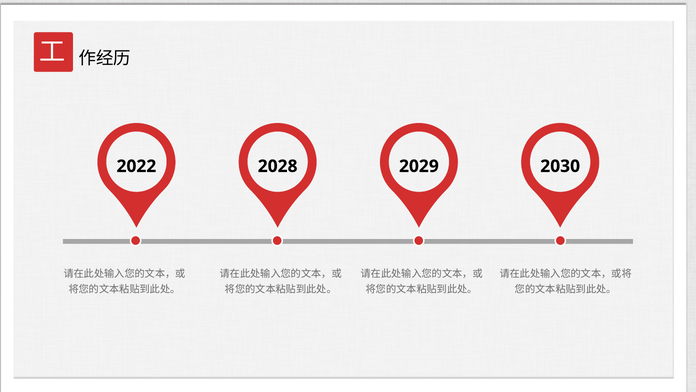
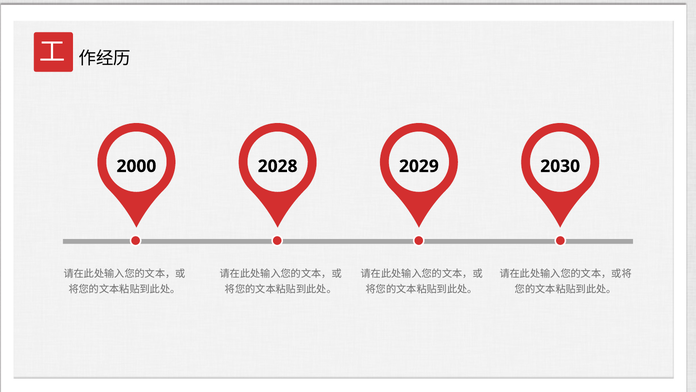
2022: 2022 -> 2000
